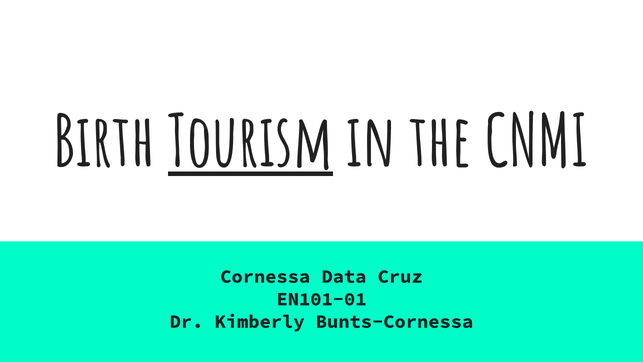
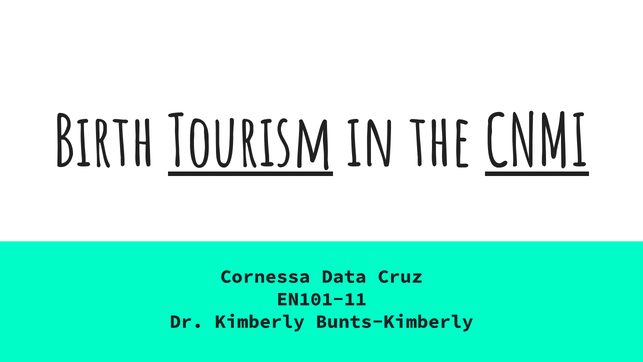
CNMI underline: none -> present
EN101-01: EN101-01 -> EN101-11
Bunts-Cornessa: Bunts-Cornessa -> Bunts-Kimberly
